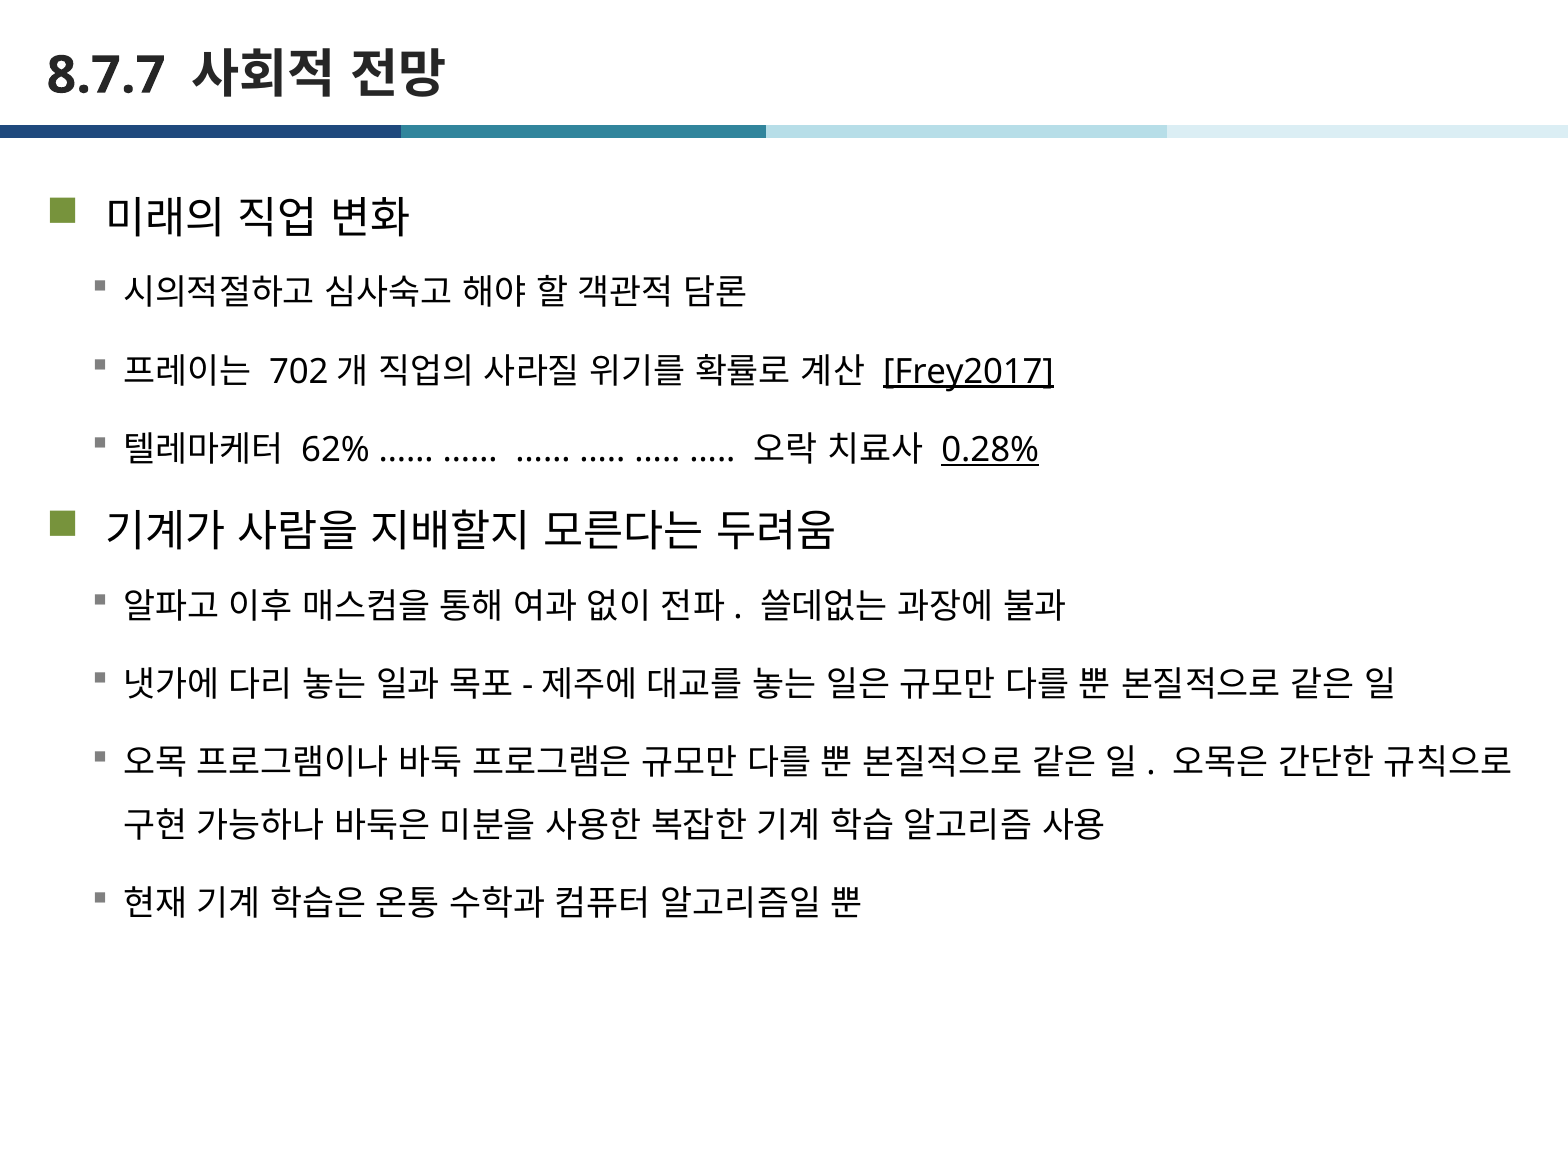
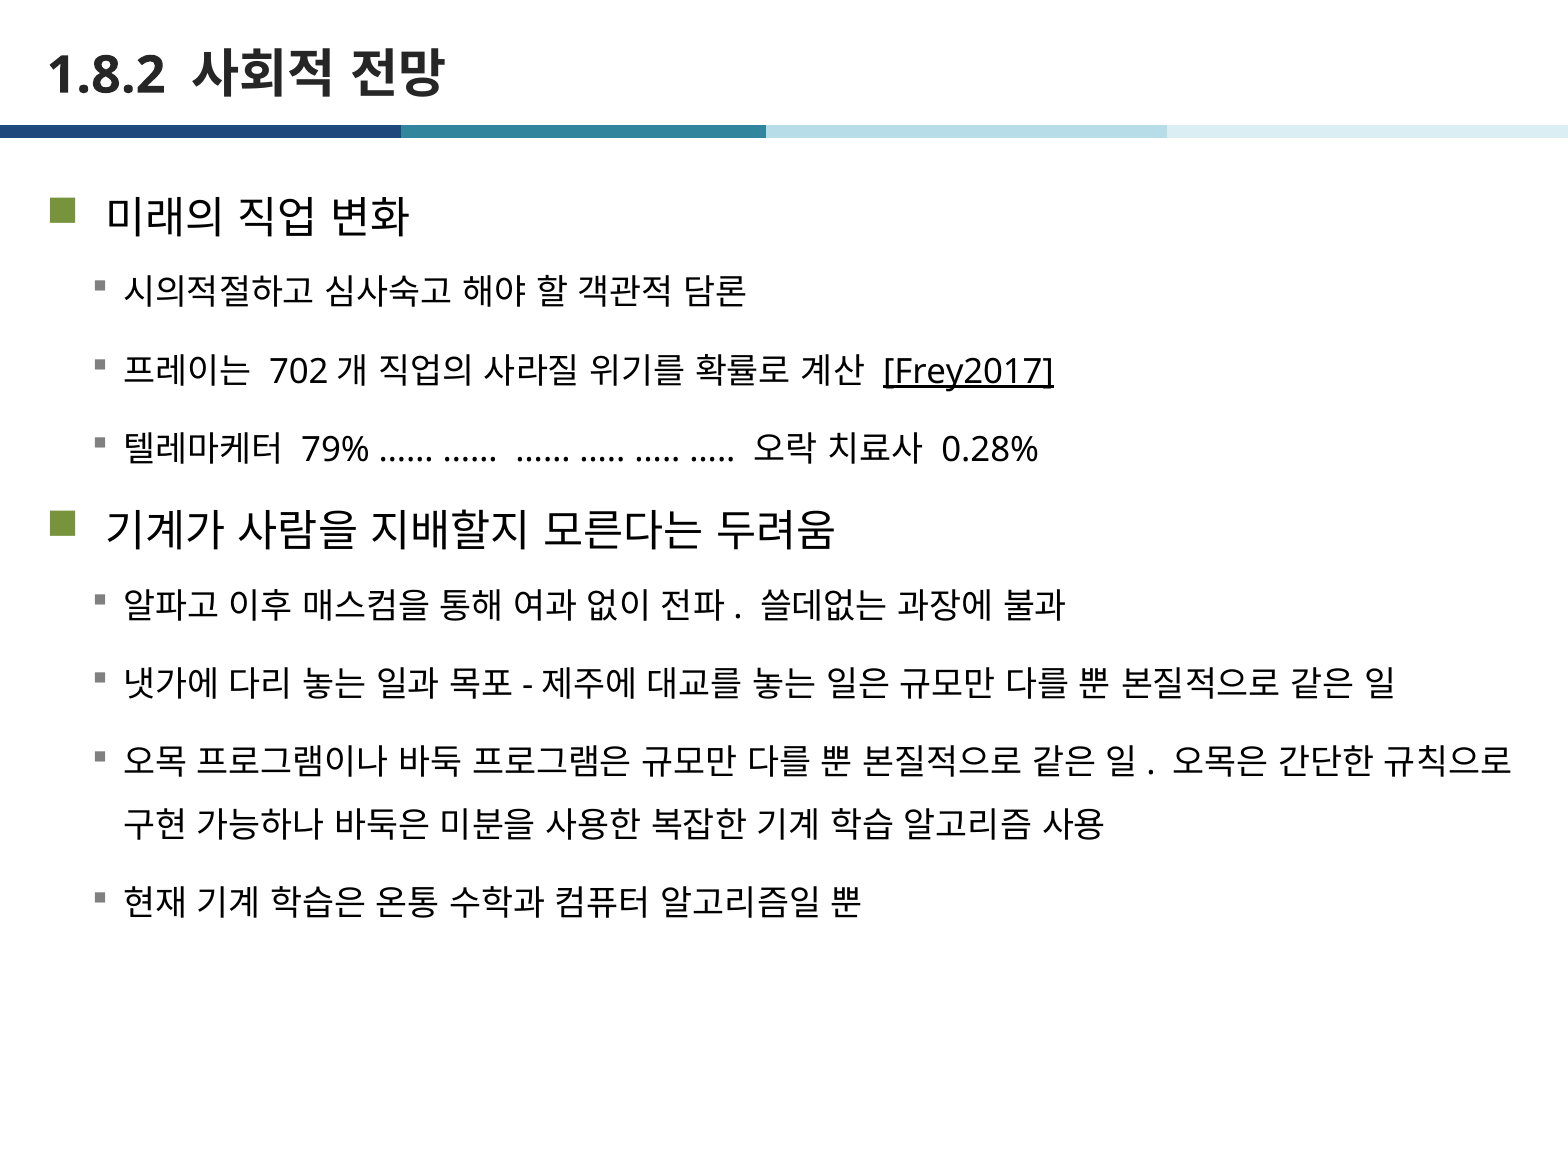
8.7.7: 8.7.7 -> 1.8.2
62%: 62% -> 79%
0.28% underline: present -> none
